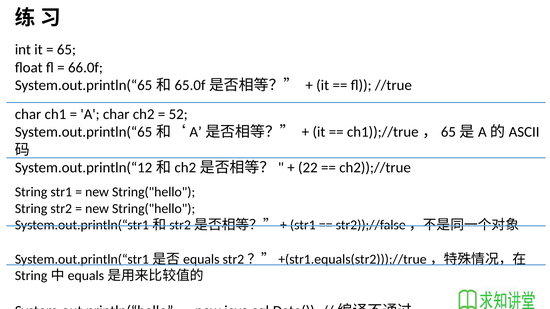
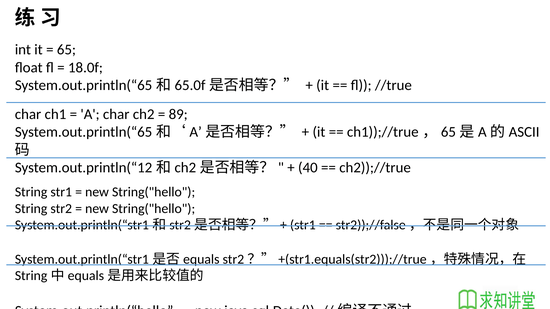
66.0f: 66.0f -> 18.0f
52: 52 -> 89
22: 22 -> 40
